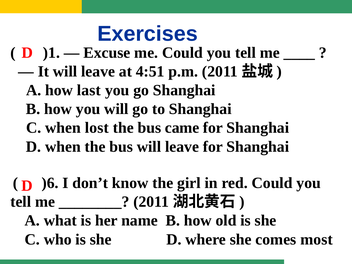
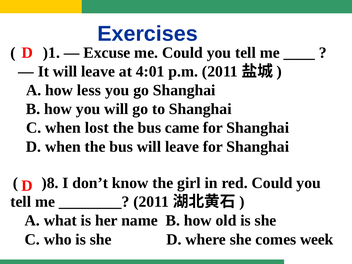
4:51: 4:51 -> 4:01
last: last -> less
)6: )6 -> )8
most: most -> week
